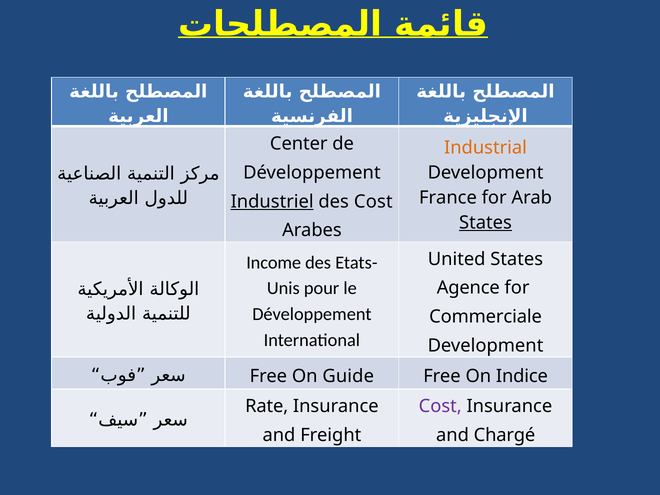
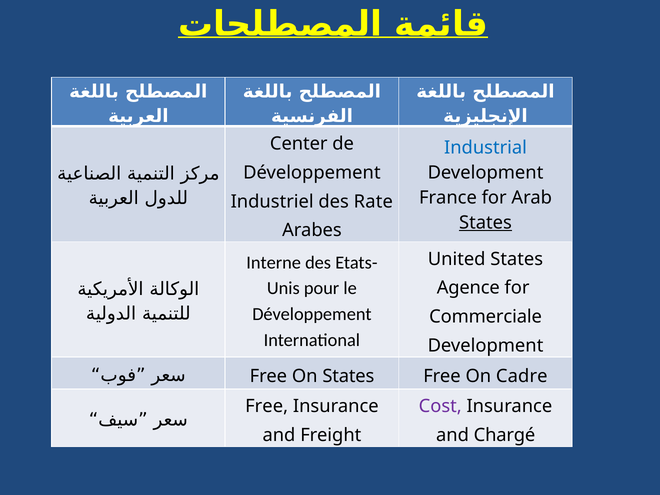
Industrial colour: orange -> blue
Industriel underline: present -> none
des Cost: Cost -> Rate
Income: Income -> Interne
On Guide: Guide -> States
Indice: Indice -> Cadre
Rate at (267, 406): Rate -> Free
